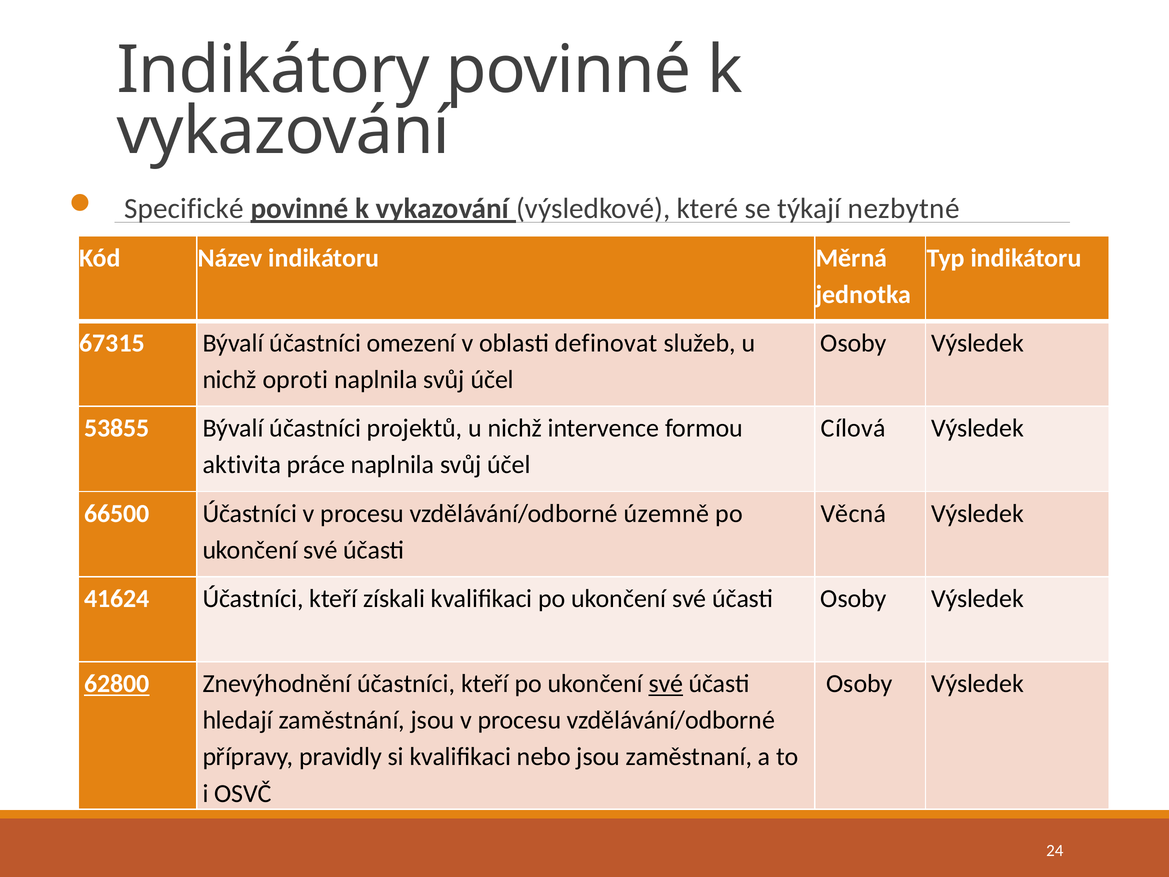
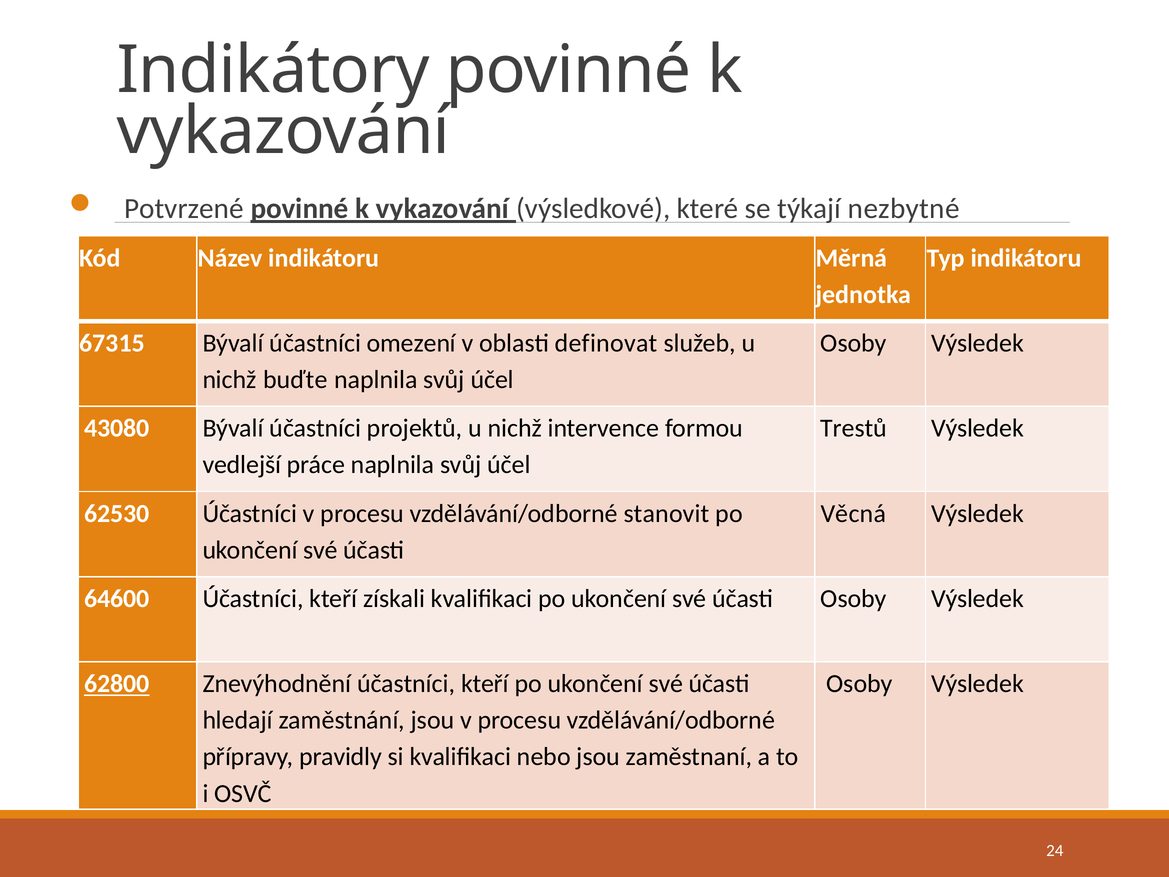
Specifické: Specifické -> Potvrzené
oproti: oproti -> buďte
53855: 53855 -> 43080
Cílová: Cílová -> Trestů
aktivita: aktivita -> vedlejší
66500: 66500 -> 62530
územně: územně -> stanovit
41624: 41624 -> 64600
své at (666, 684) underline: present -> none
